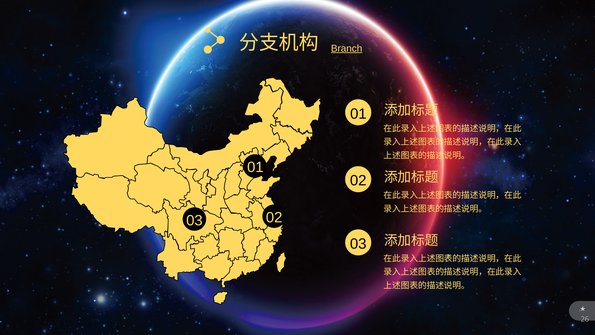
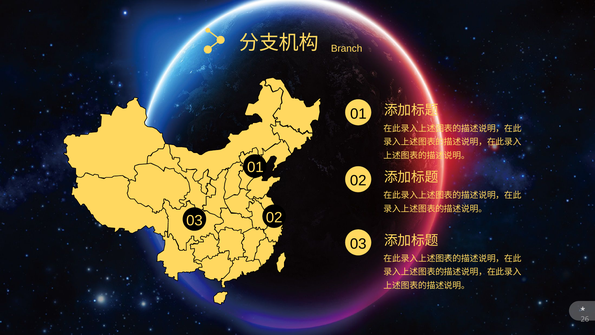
Branch underline: present -> none
